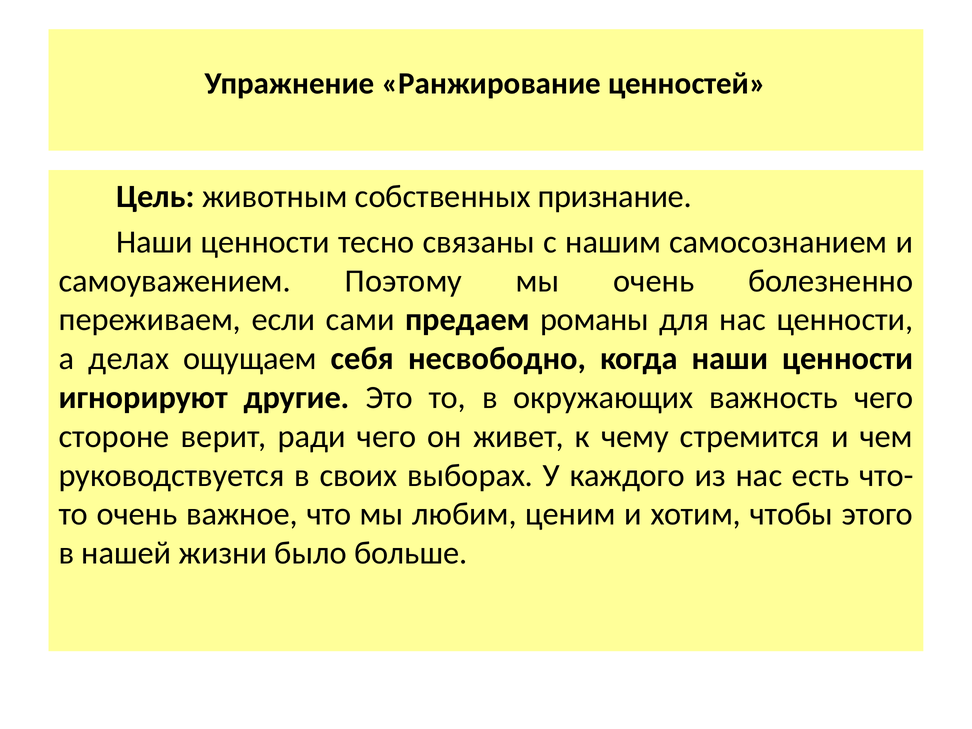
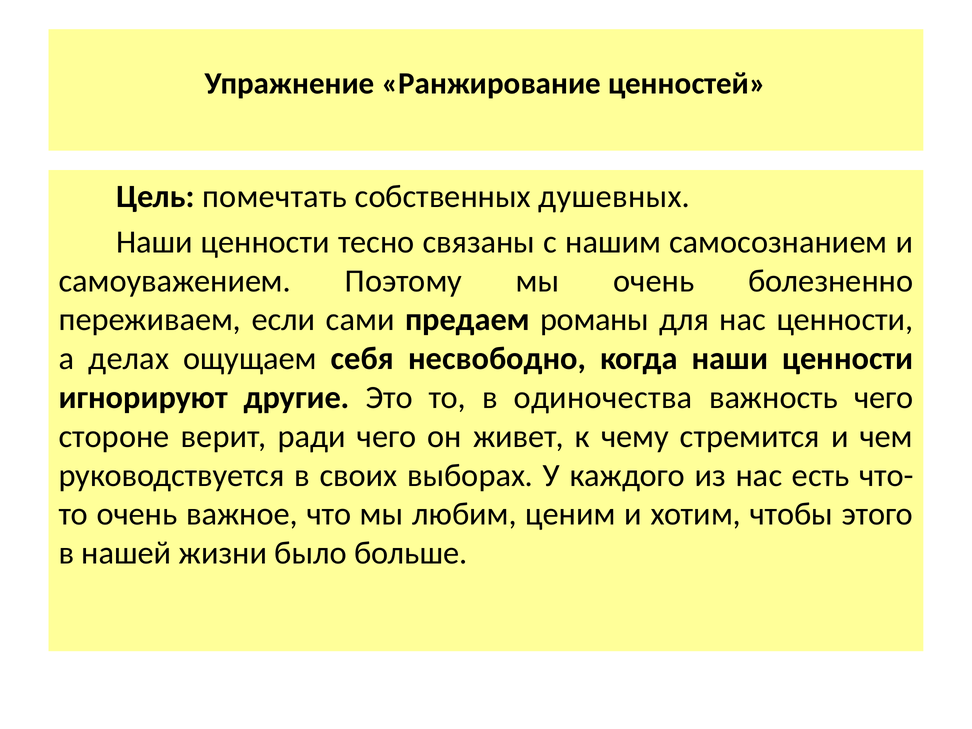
животным: животным -> помечтать
признание: признание -> душевных
окружающих: окружающих -> одиночества
